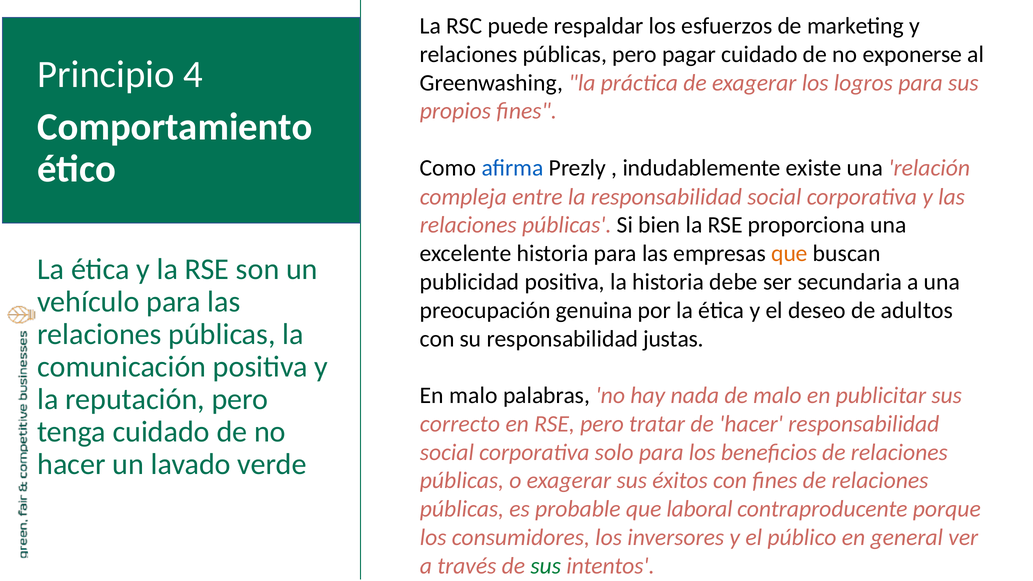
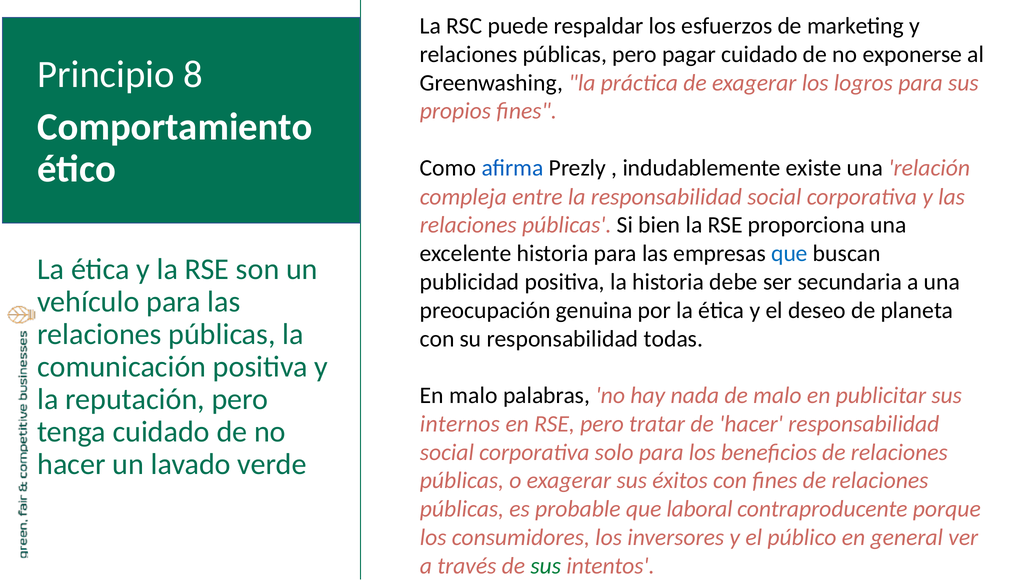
4: 4 -> 8
que at (789, 254) colour: orange -> blue
adultos: adultos -> planeta
justas: justas -> todas
correcto: correcto -> internos
